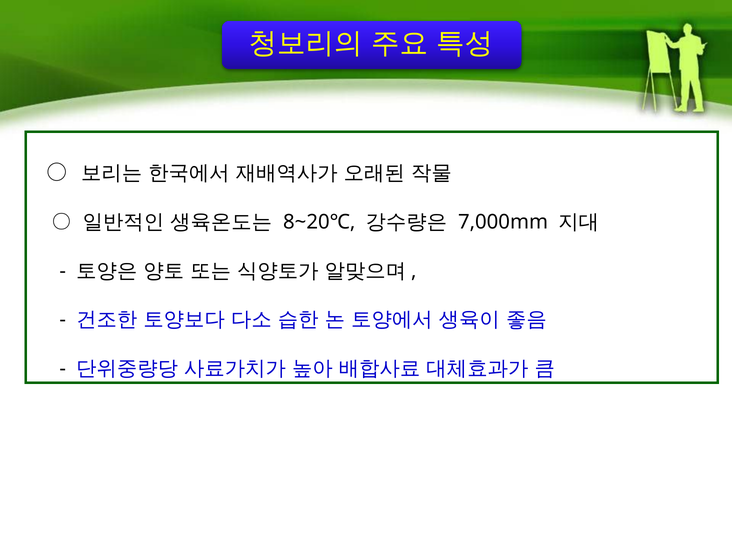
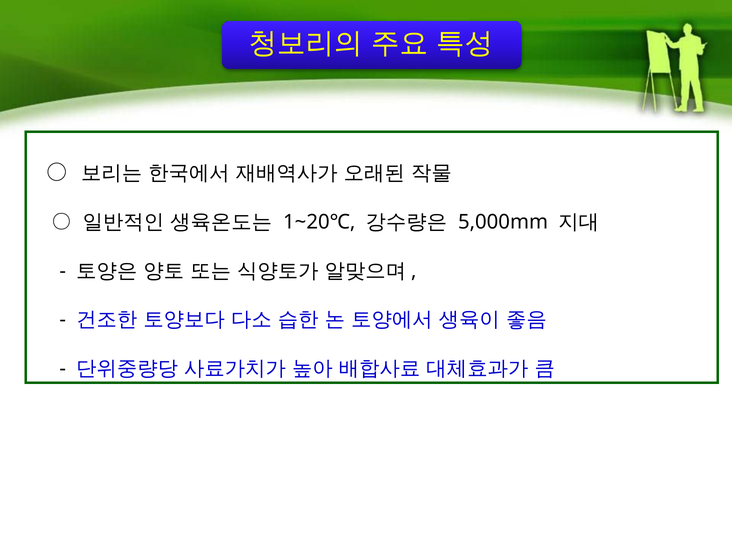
8~20℃: 8~20℃ -> 1~20℃
7,000mm: 7,000mm -> 5,000mm
